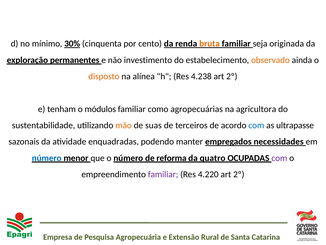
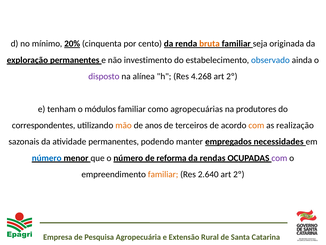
30%: 30% -> 20%
observado colour: orange -> blue
disposto colour: orange -> purple
4.238: 4.238 -> 4.268
agricultora: agricultora -> produtores
sustentabilidade: sustentabilidade -> correspondentes
suas: suas -> anos
com at (256, 125) colour: blue -> orange
ultrapasse: ultrapasse -> realização
atividade enquadradas: enquadradas -> permanentes
quatro: quatro -> rendas
familiar at (163, 174) colour: purple -> orange
4.220: 4.220 -> 2.640
